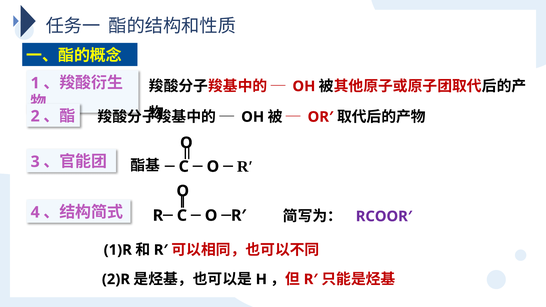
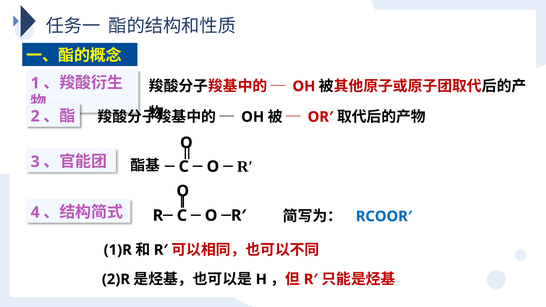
RCOOR′ colour: purple -> blue
